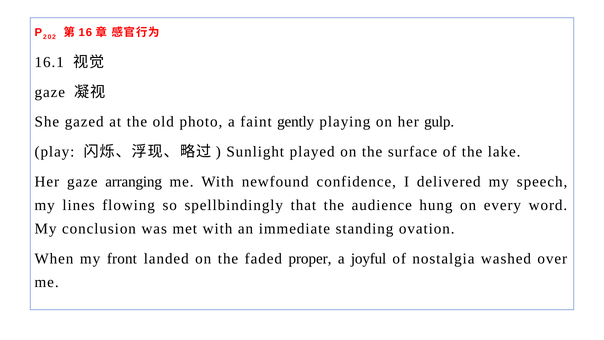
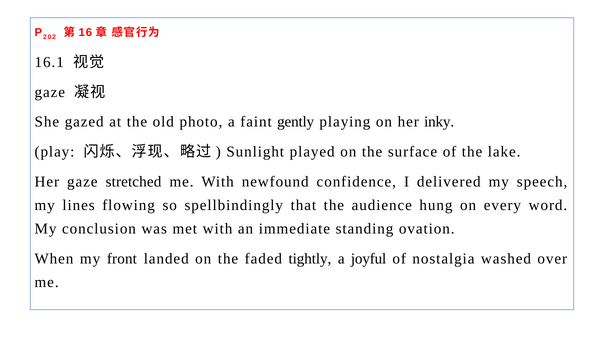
gulp: gulp -> inky
arranging: arranging -> stretched
proper: proper -> tightly
